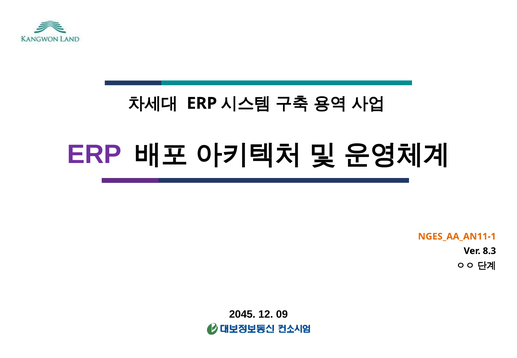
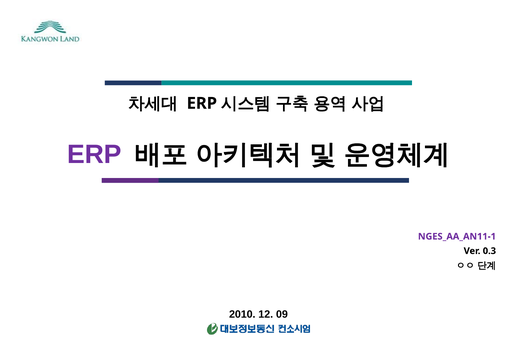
NGES_AA_AN11-1 colour: orange -> purple
8.3: 8.3 -> 0.3
2045: 2045 -> 2010
